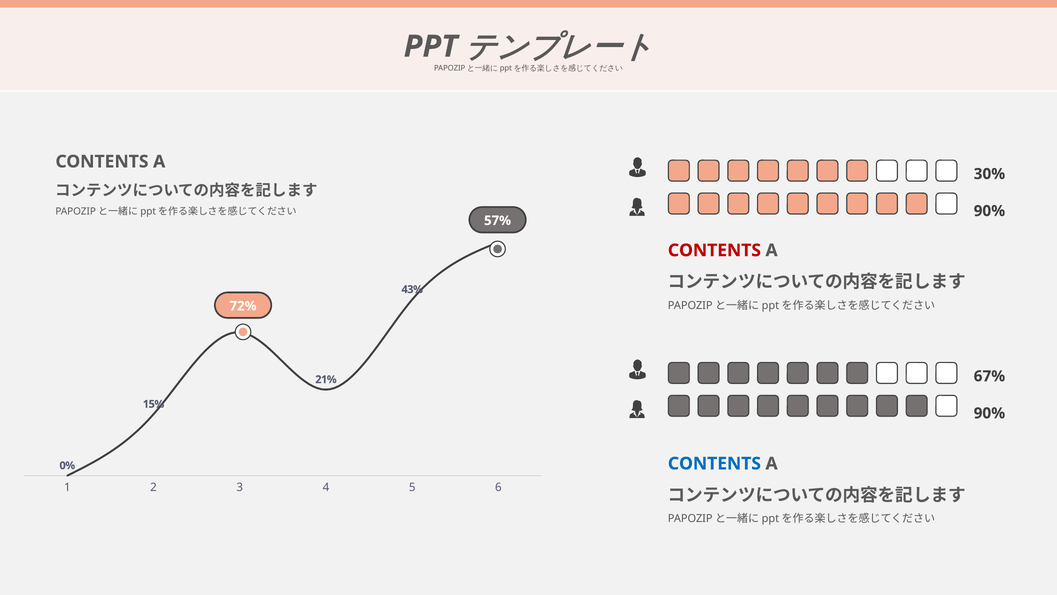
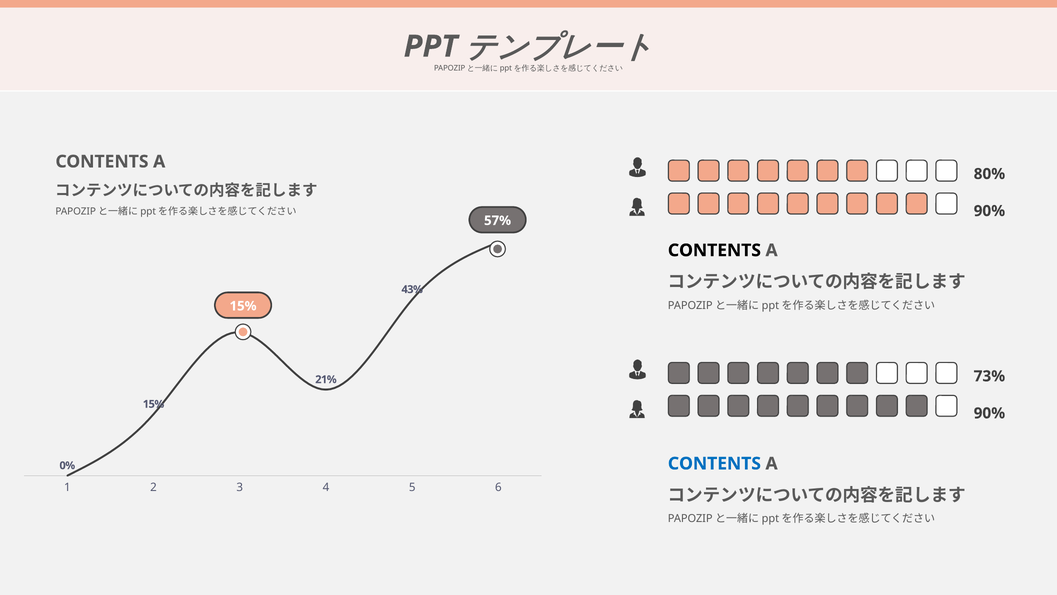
30%: 30% -> 80%
CONTENTS at (714, 250) colour: red -> black
72% at (243, 306): 72% -> 15%
67%: 67% -> 73%
